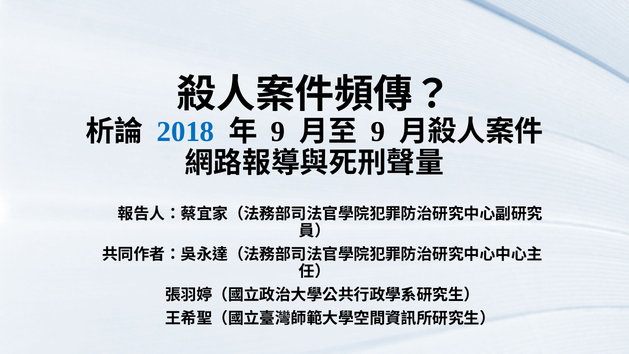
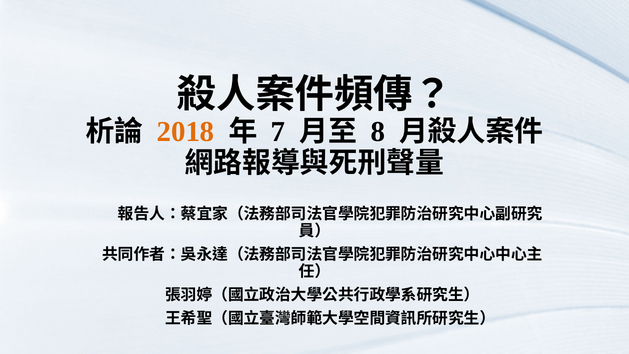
2018 colour: blue -> orange
9 at (278, 132): 9 -> 7
9 at (378, 132): 9 -> 8
